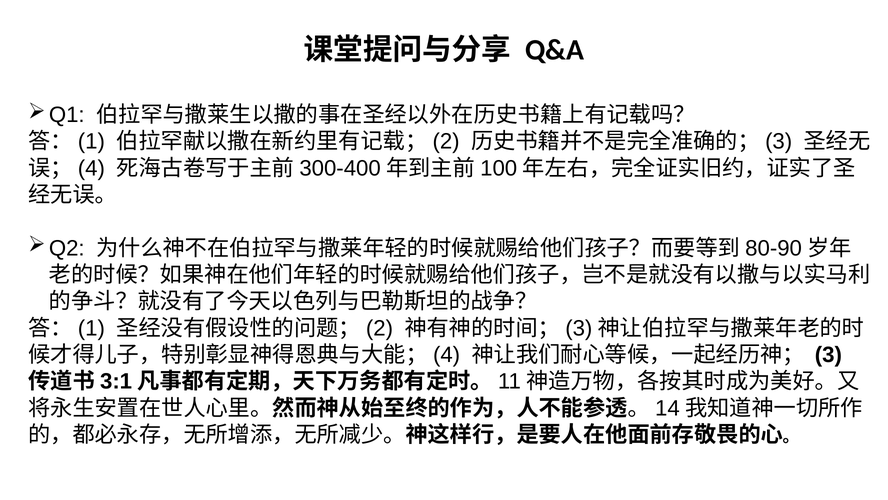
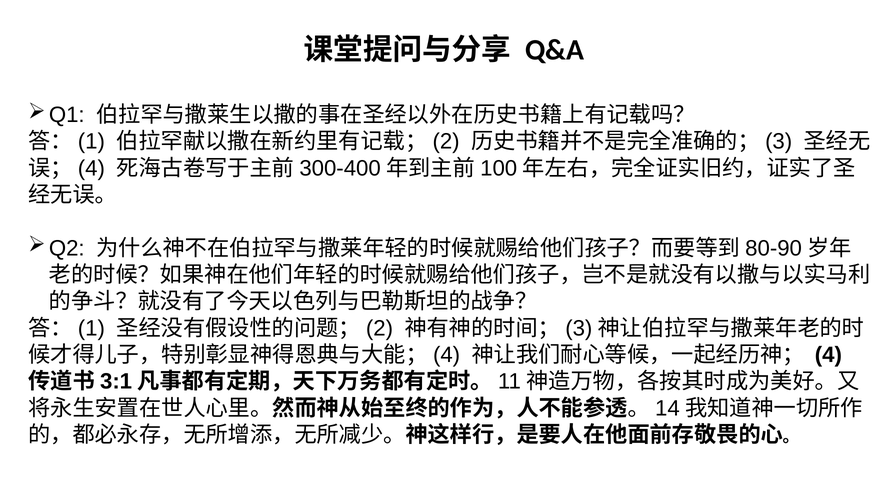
3: 3 -> 4
